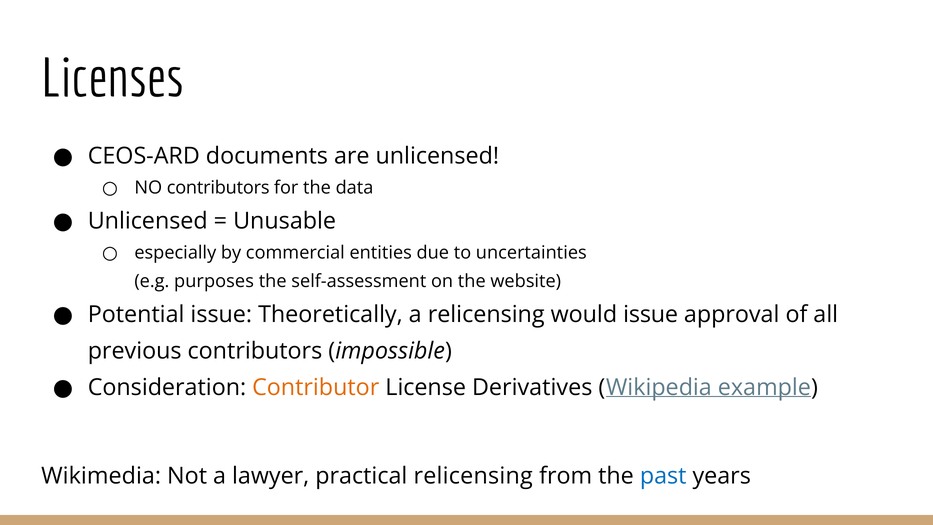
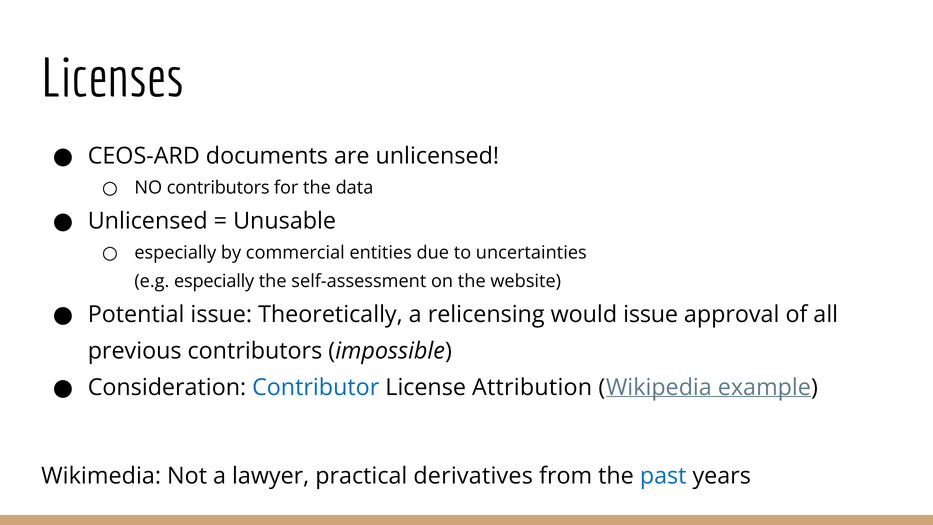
e.g purposes: purposes -> especially
Contributor colour: orange -> blue
Derivatives: Derivatives -> Attribution
practical relicensing: relicensing -> derivatives
